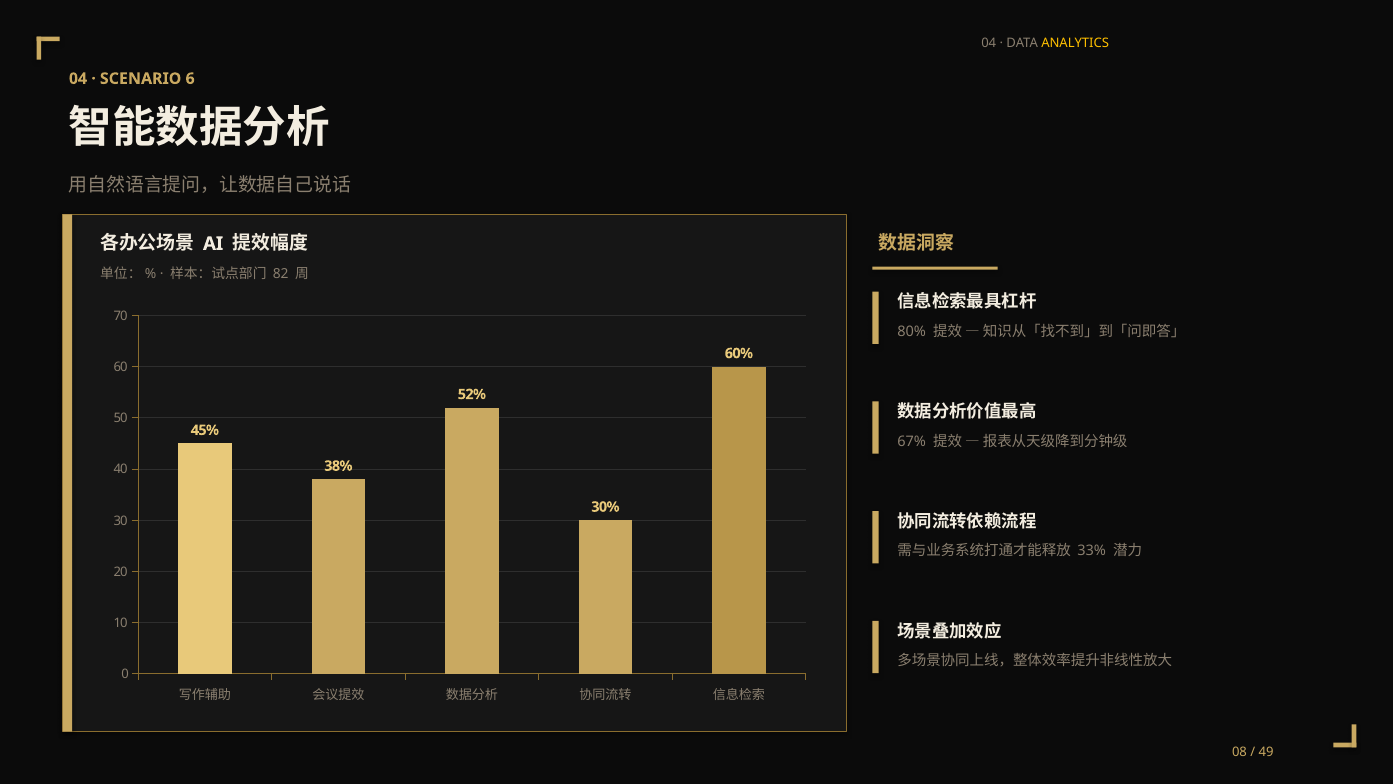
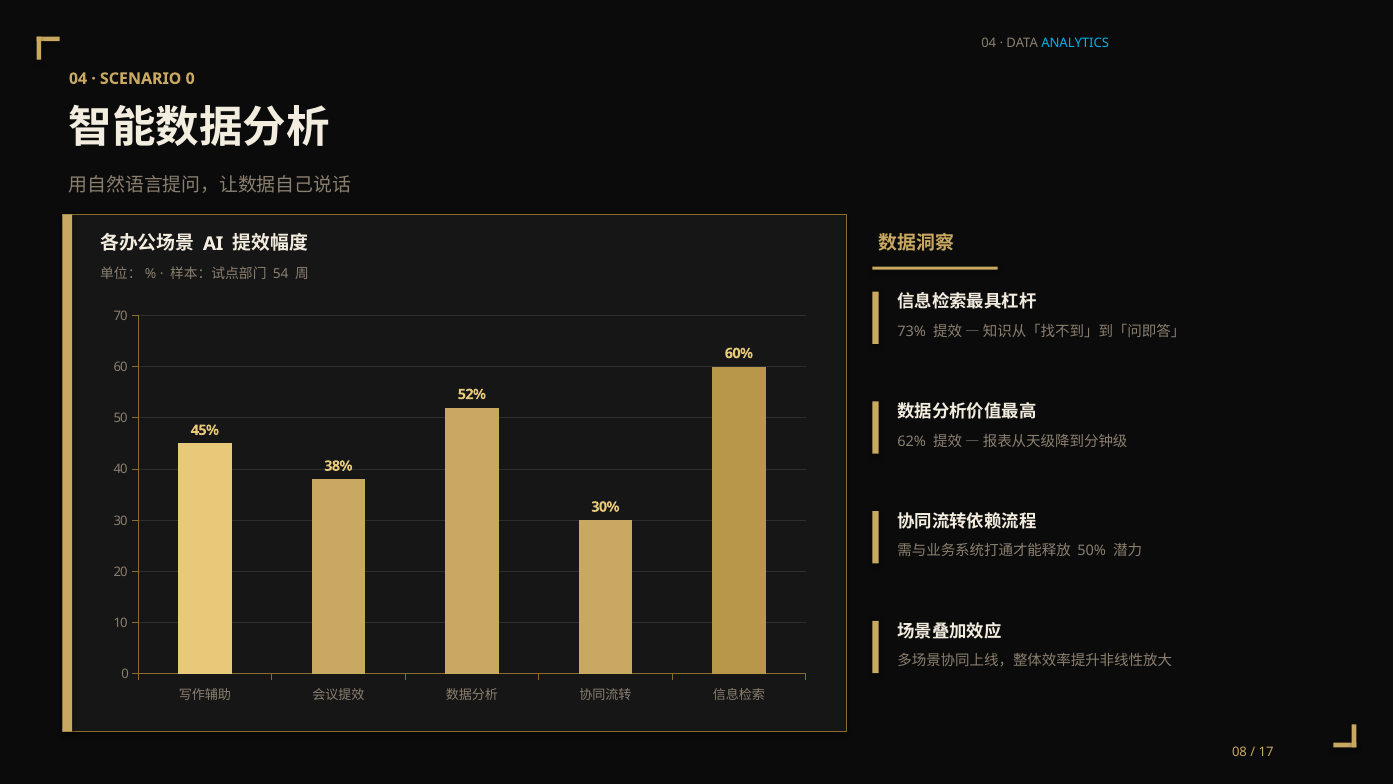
ANALYTICS colour: yellow -> light blue
SCENARIO 6: 6 -> 0
82: 82 -> 54
80%: 80% -> 73%
67%: 67% -> 62%
33%: 33% -> 50%
49: 49 -> 17
